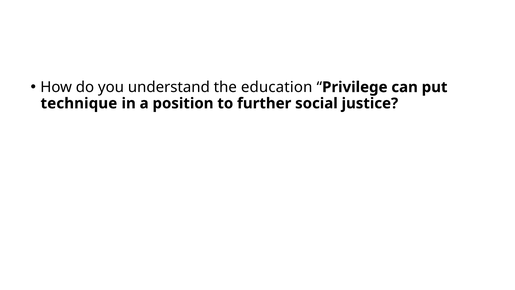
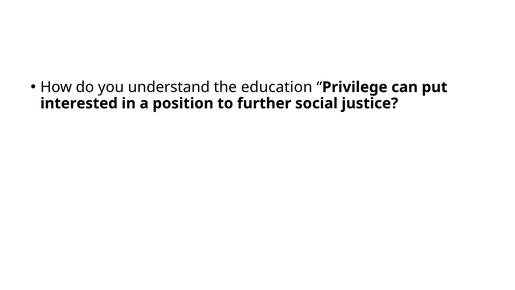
technique: technique -> interested
